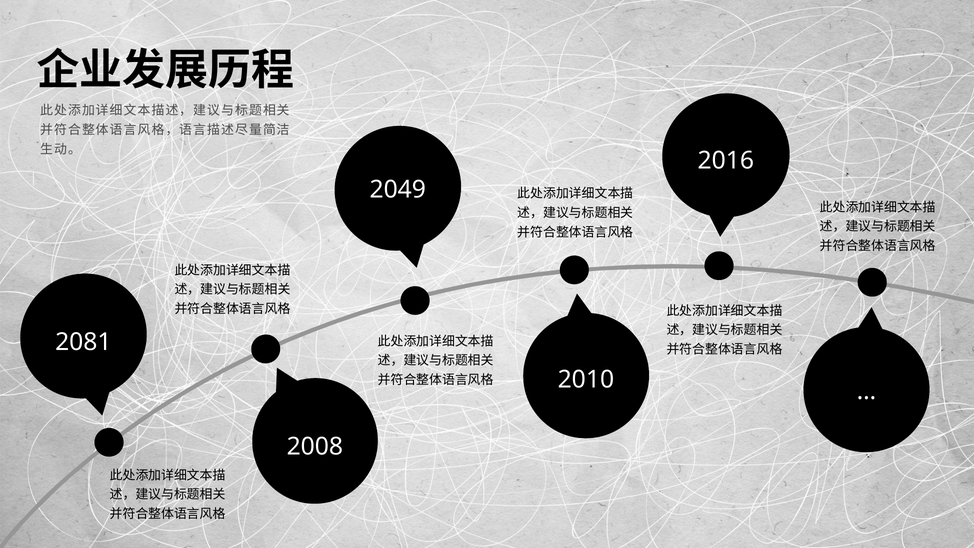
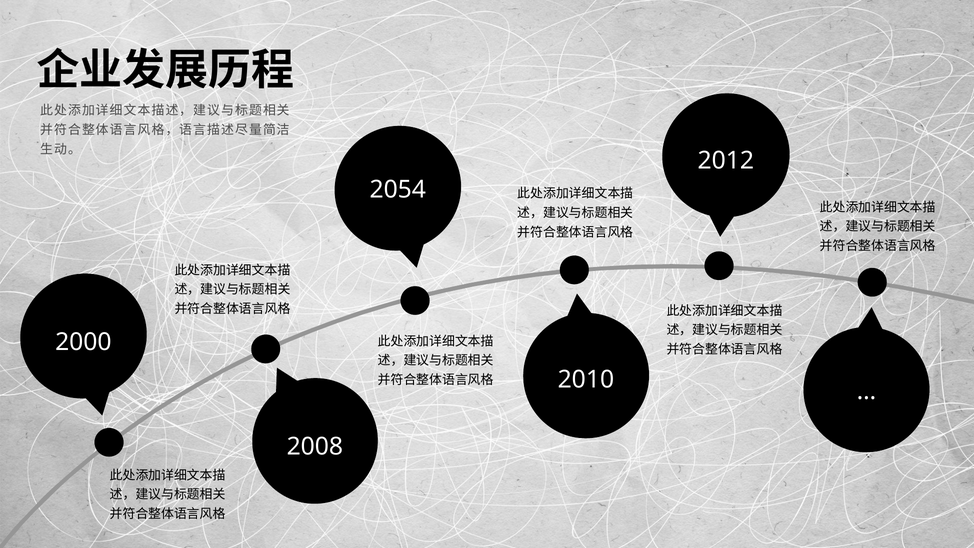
2016: 2016 -> 2012
2049: 2049 -> 2054
2081: 2081 -> 2000
